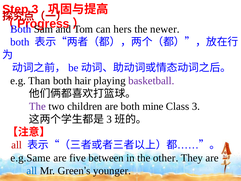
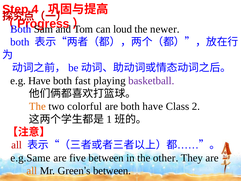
Step 3: 3 -> 4
hers: hers -> loud
e.g Than: Than -> Have
hair: hair -> fast
The at (37, 106) colour: purple -> orange
children: children -> colorful
both mine: mine -> have
Class 3: 3 -> 2
3 at (109, 119): 3 -> 1
all at (32, 171) colour: blue -> orange
Green’s younger: younger -> between
